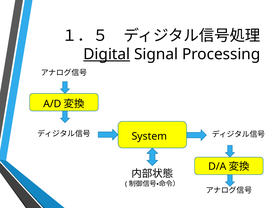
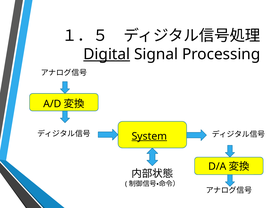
System underline: none -> present
